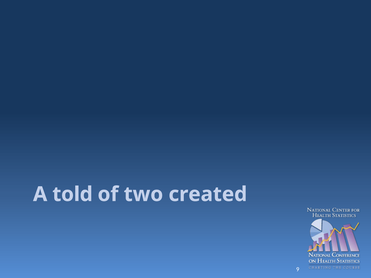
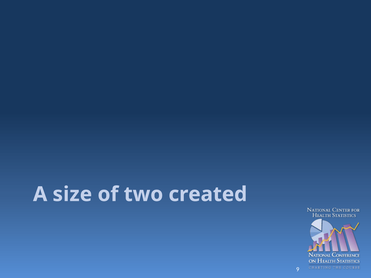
told: told -> size
